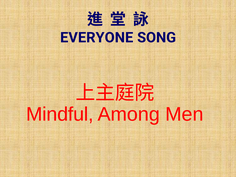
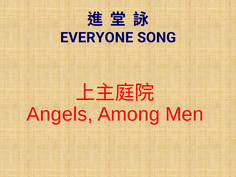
Mindful: Mindful -> Angels
